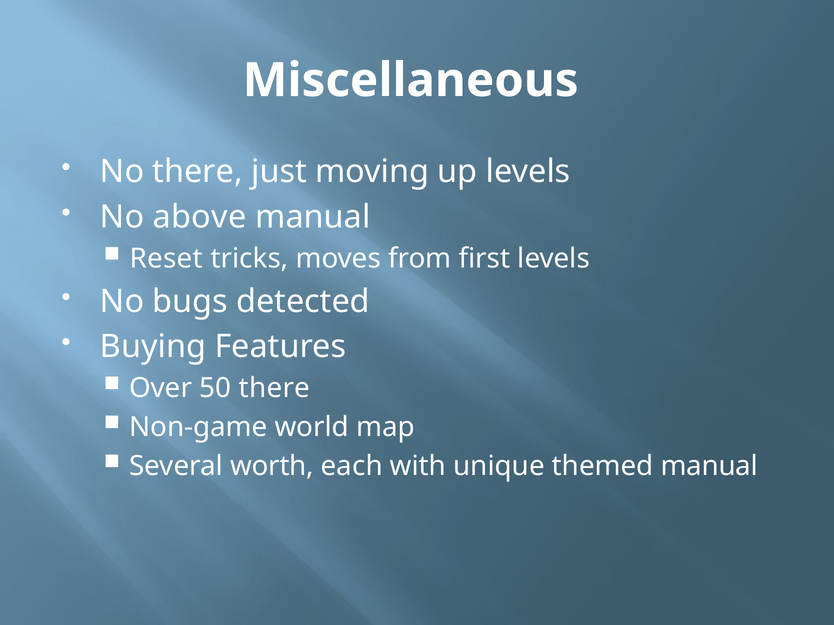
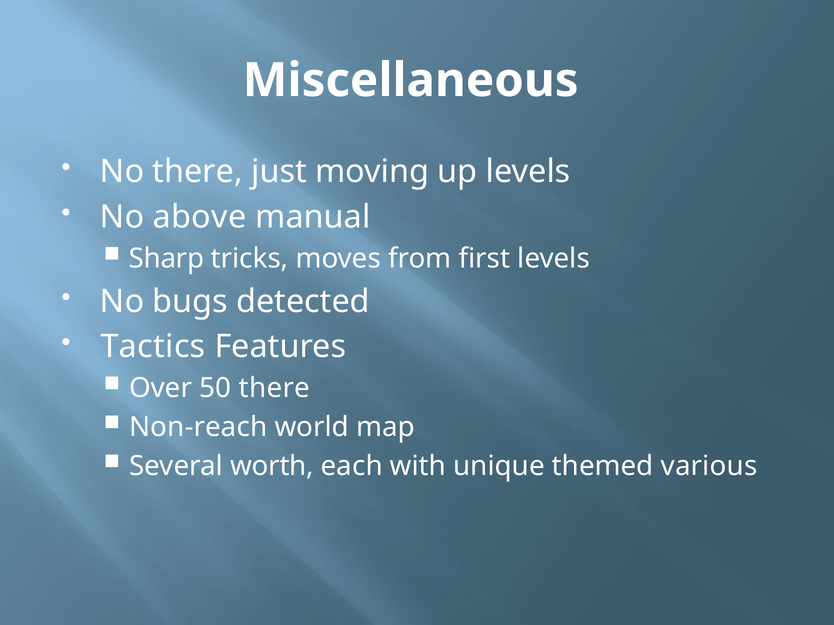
Reset: Reset -> Sharp
Buying: Buying -> Tactics
Non-game: Non-game -> Non-reach
themed manual: manual -> various
